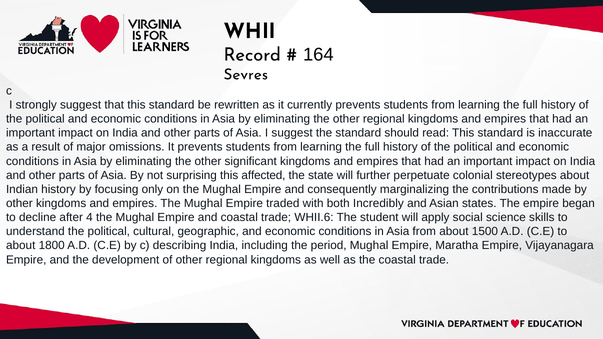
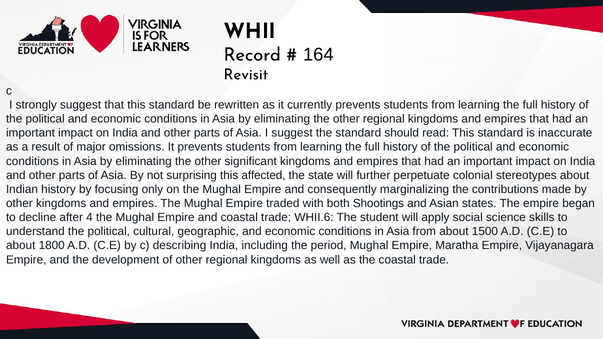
Sevres: Sevres -> Revisit
Incredibly: Incredibly -> Shootings
